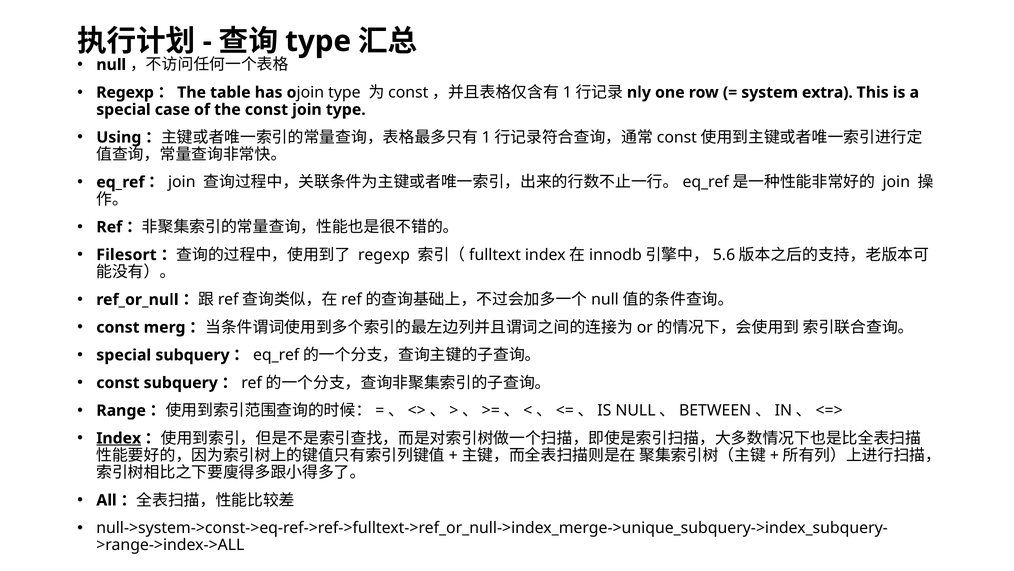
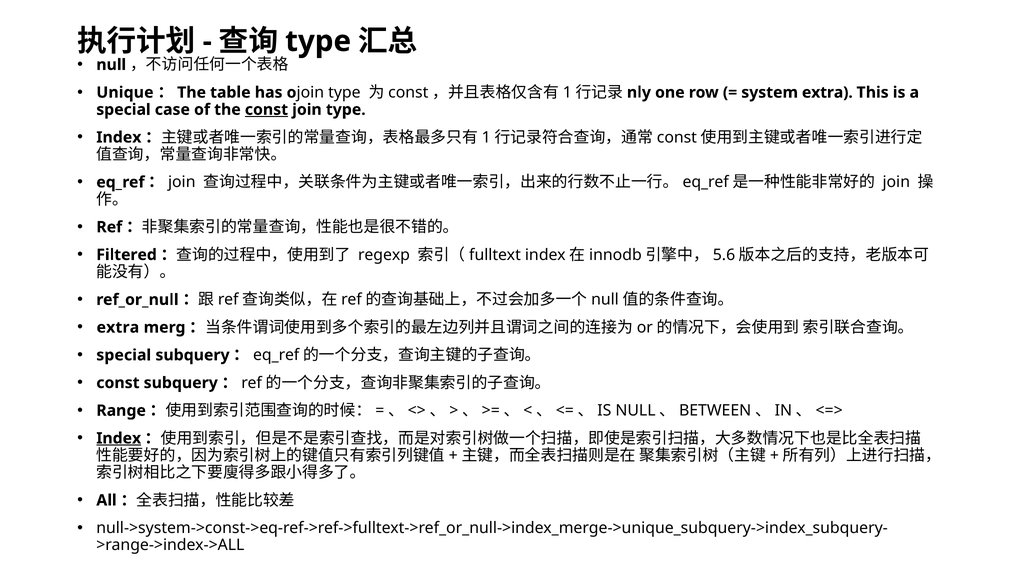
Regexp at (125, 92): Regexp -> Unique
const at (266, 110) underline: none -> present
Using at (119, 137): Using -> Index
Filesort: Filesort -> Filtered
const at (118, 327): const -> extra
